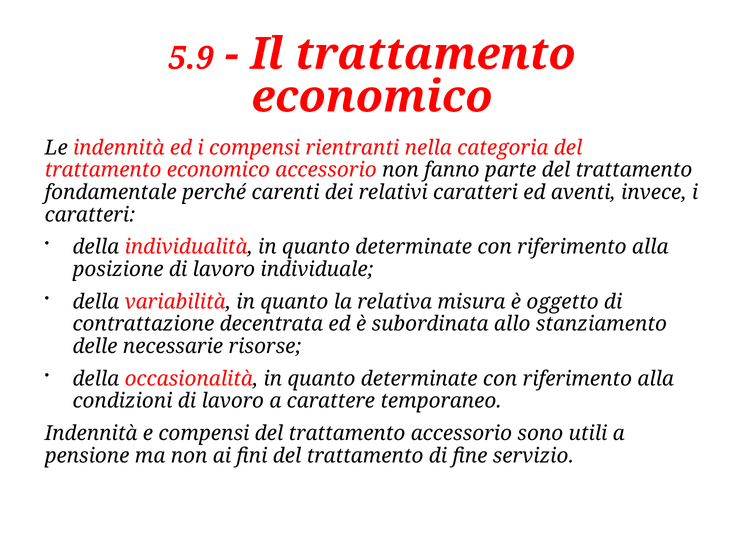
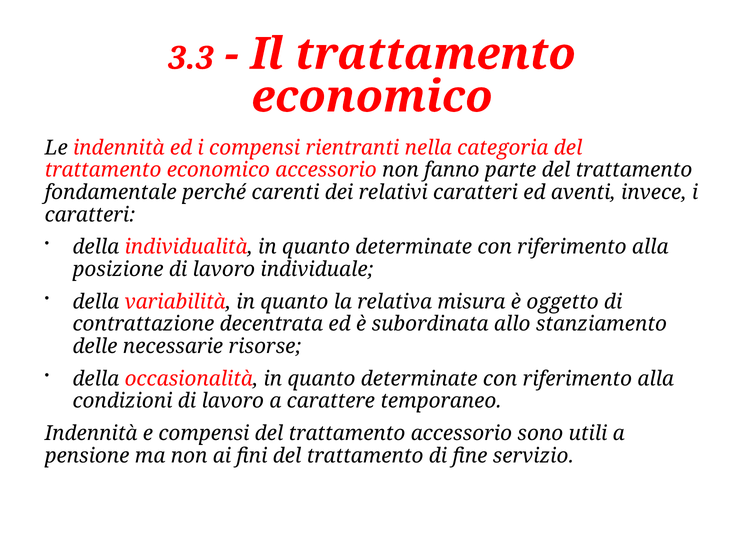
5.9: 5.9 -> 3.3
